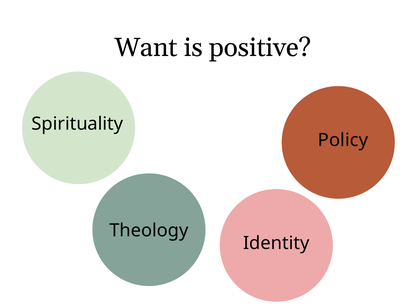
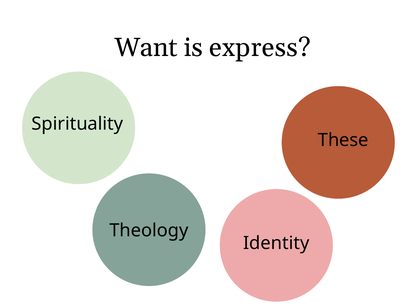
positive: positive -> express
Policy: Policy -> These
